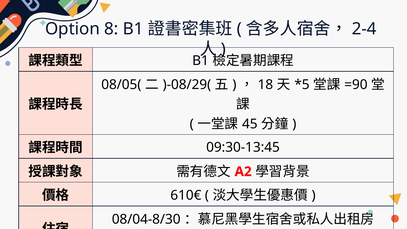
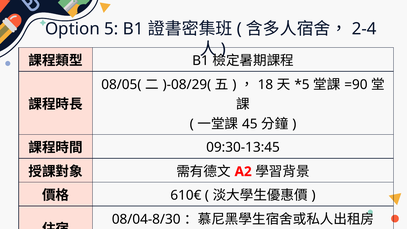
8: 8 -> 5
